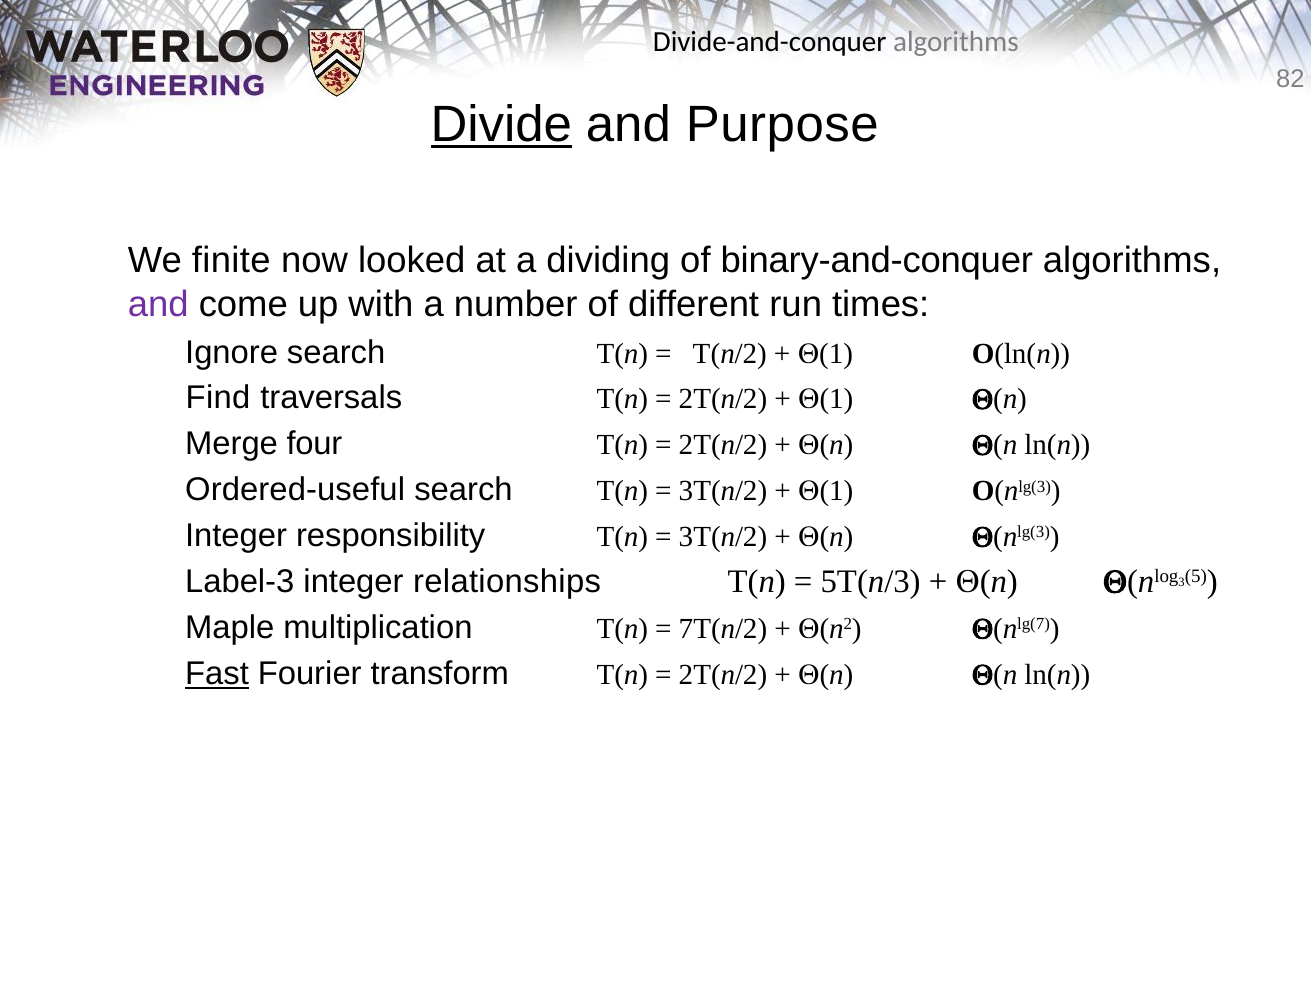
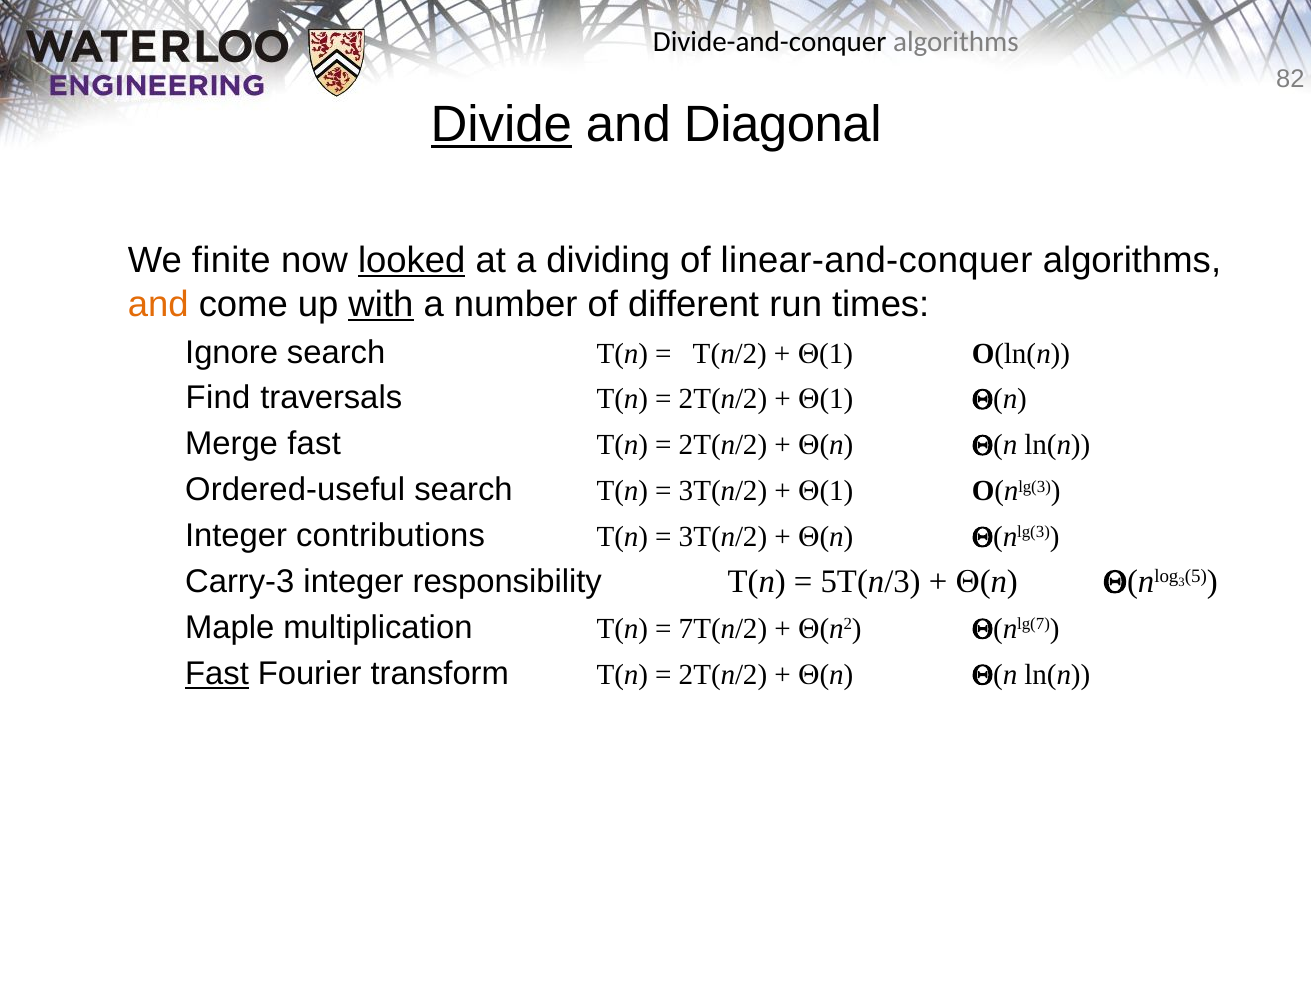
Purpose: Purpose -> Diagonal
looked underline: none -> present
binary-and-conquer: binary-and-conquer -> linear-and-conquer
and at (158, 304) colour: purple -> orange
with underline: none -> present
Merge four: four -> fast
responsibility: responsibility -> contributions
Label-3: Label-3 -> Carry-3
relationships: relationships -> responsibility
